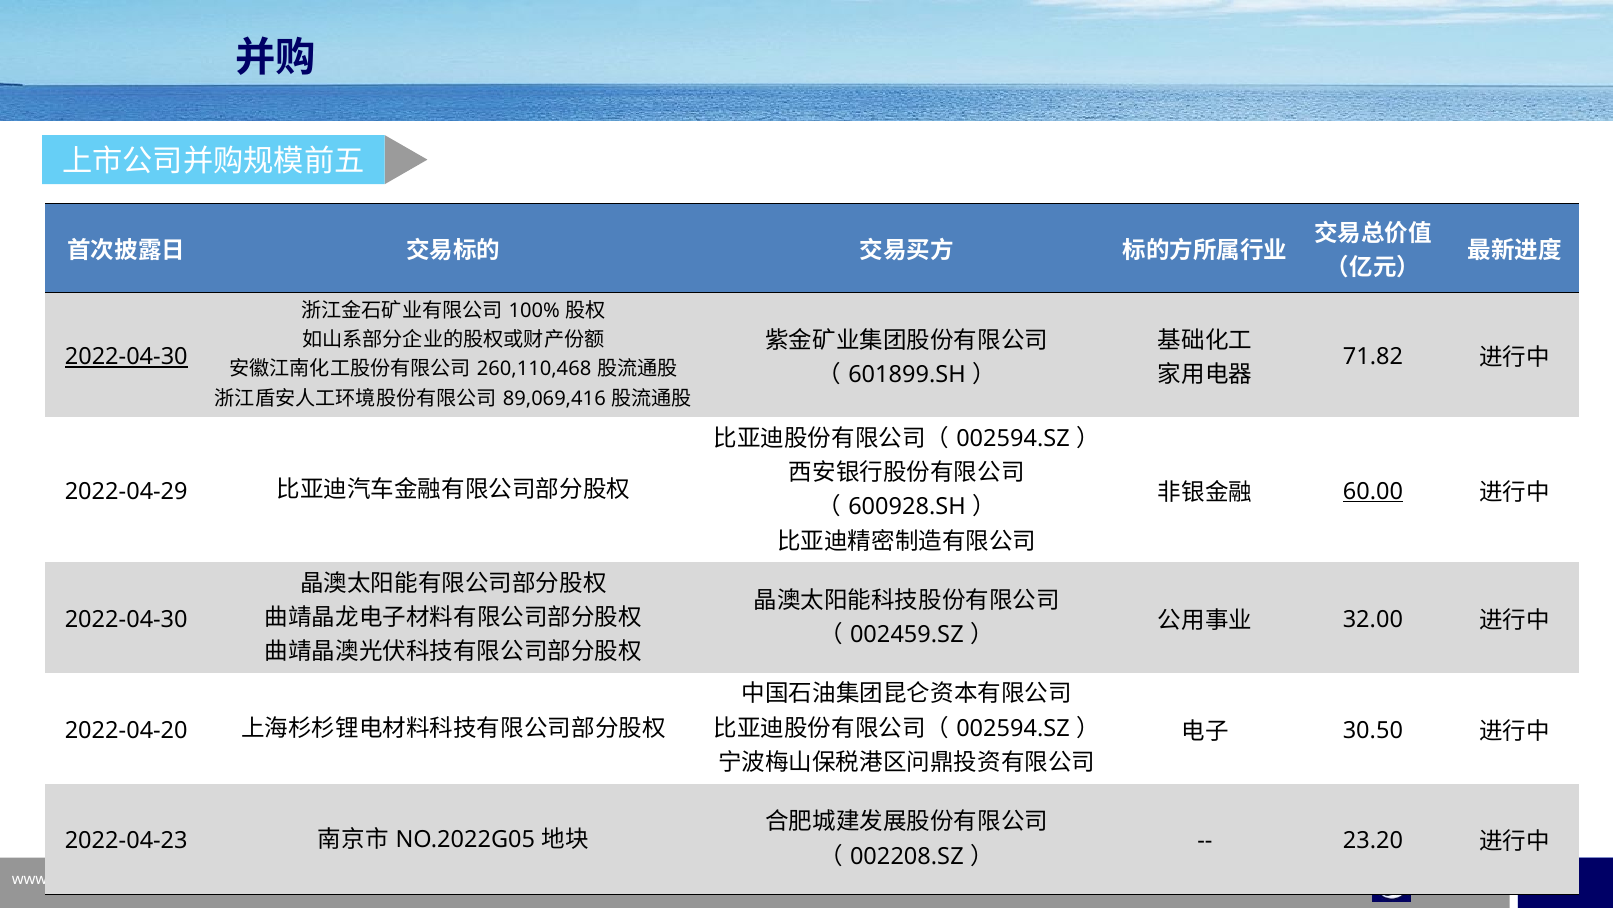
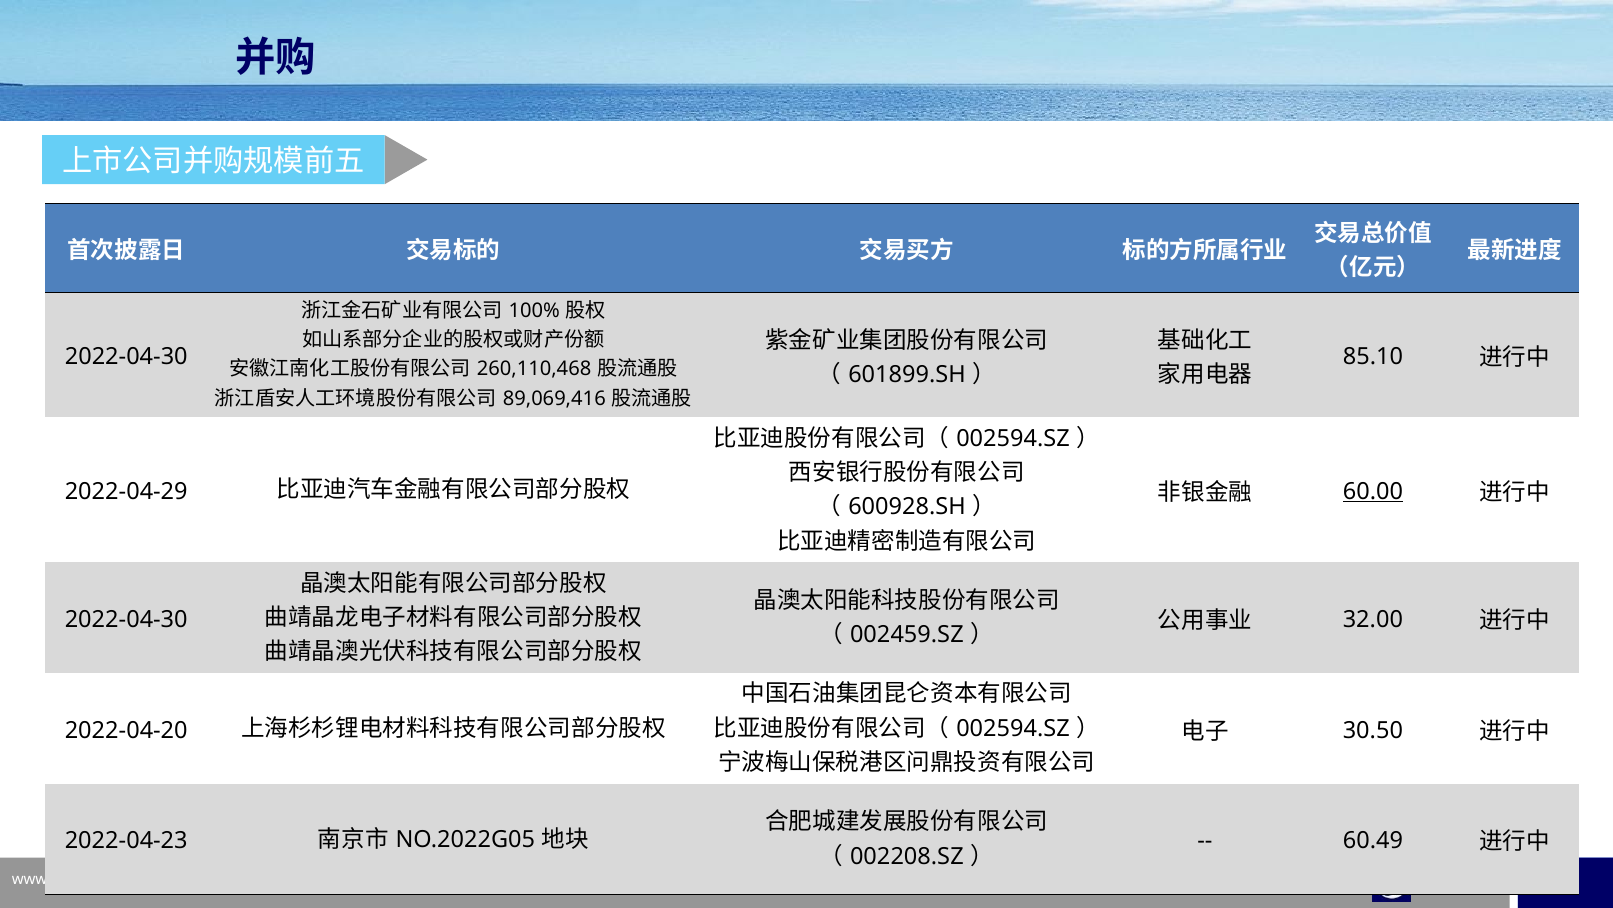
2022-04-30 at (126, 356) underline: present -> none
71.82: 71.82 -> 85.10
23.20: 23.20 -> 60.49
